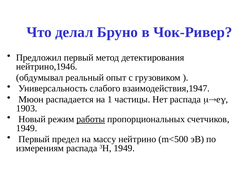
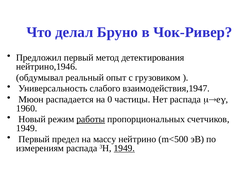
1: 1 -> 0
1903: 1903 -> 1960
1949 at (124, 148) underline: none -> present
